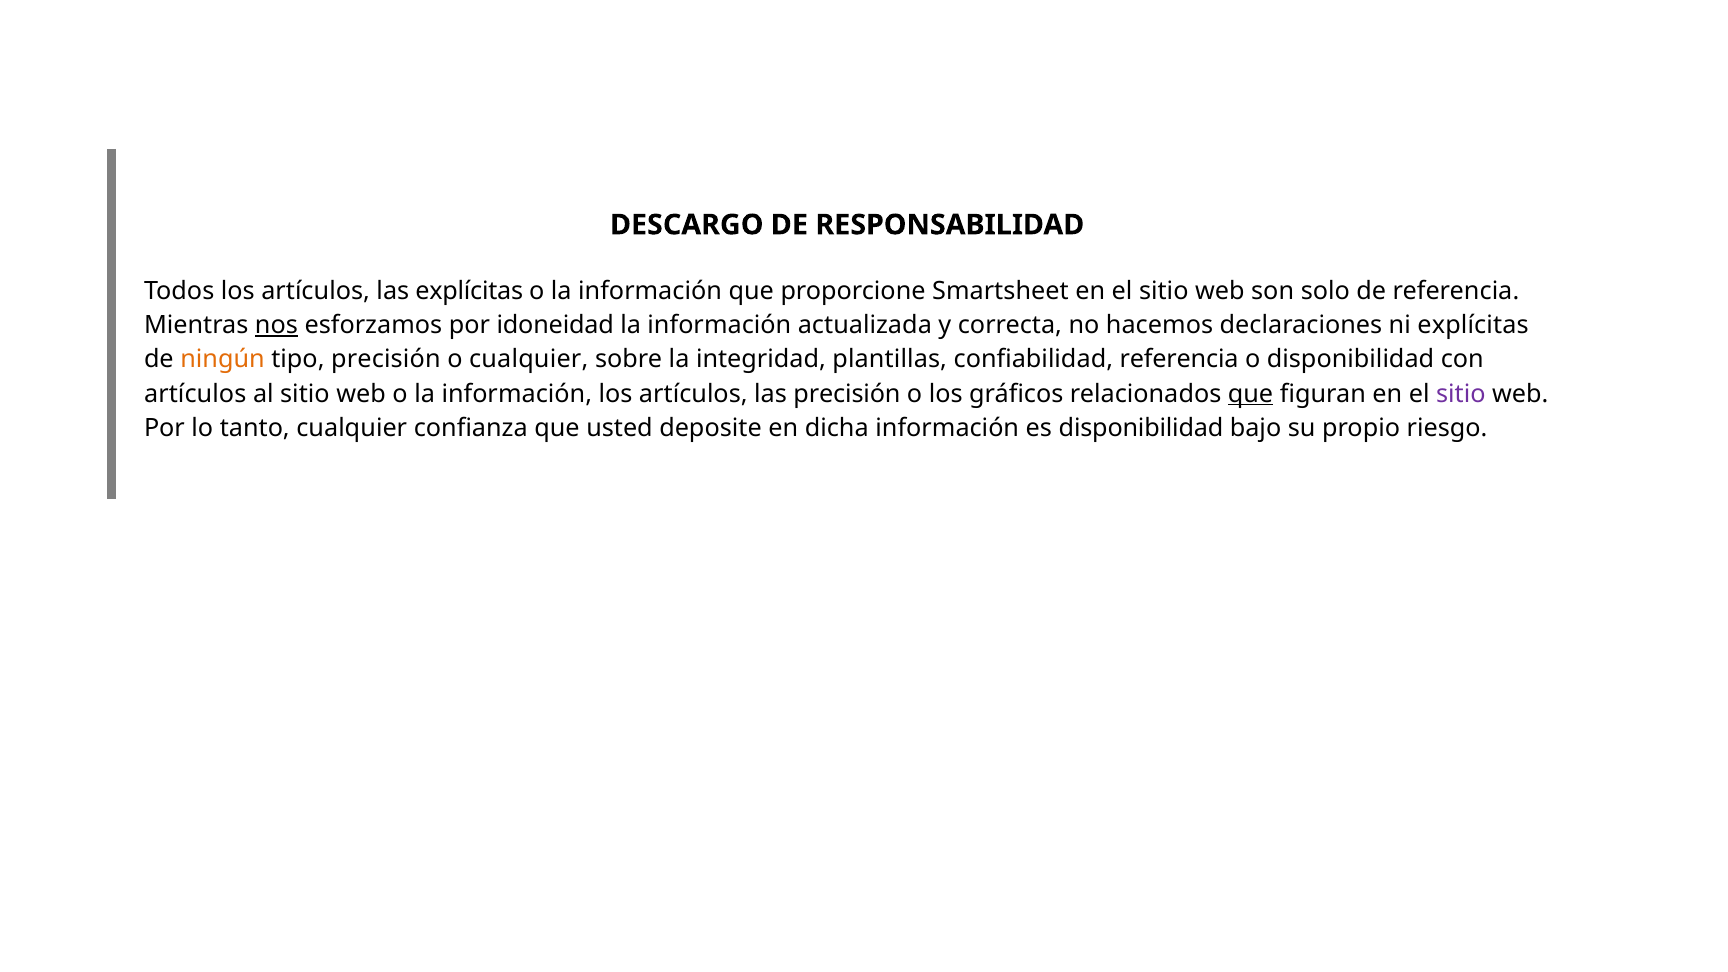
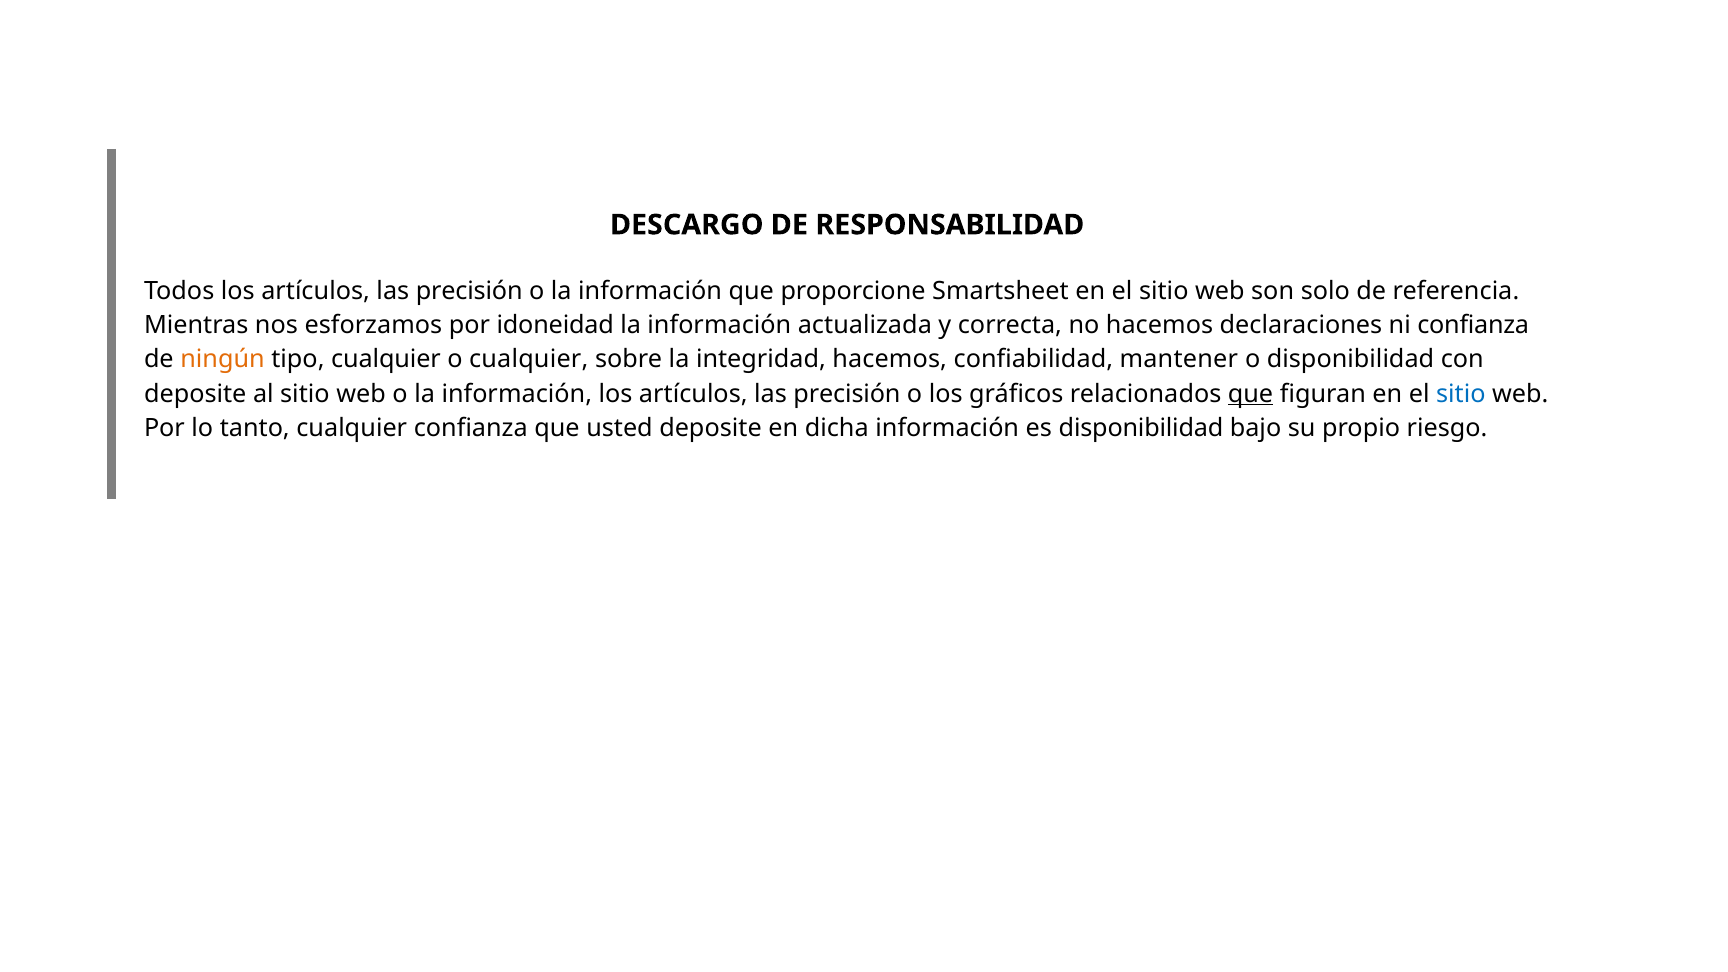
explícitas at (469, 291): explícitas -> precisión
nos underline: present -> none
ni explícitas: explícitas -> confianza
tipo precisión: precisión -> cualquier
integridad plantillas: plantillas -> hacemos
confiabilidad referencia: referencia -> mantener
artículos at (195, 394): artículos -> deposite
sitio at (1461, 394) colour: purple -> blue
